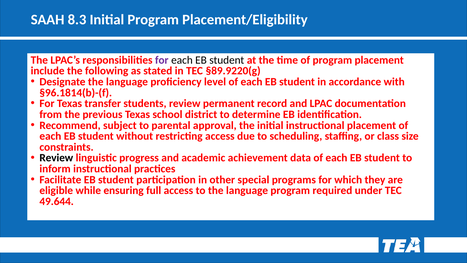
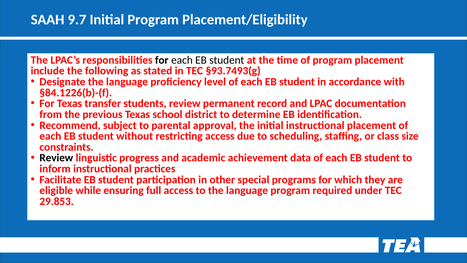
8.3: 8.3 -> 9.7
for at (162, 60) colour: purple -> black
§89.9220(g: §89.9220(g -> §93.7493(g
§96.1814(b)-(f: §96.1814(b)-(f -> §84.1226(b)-(f
49.644: 49.644 -> 29.853
